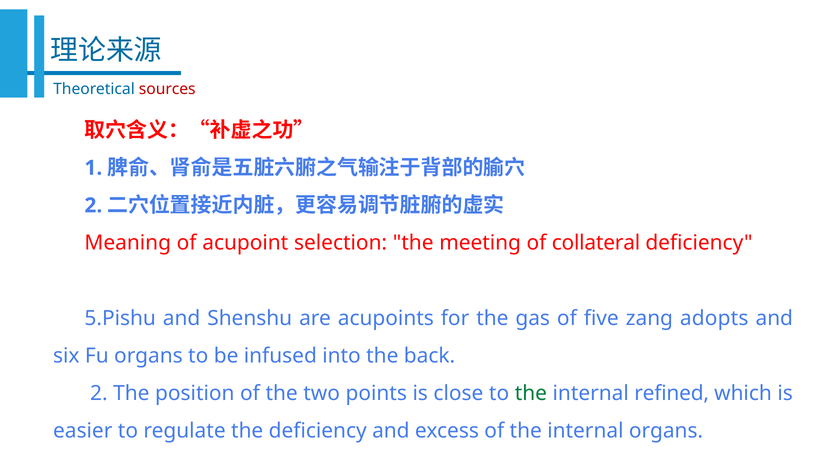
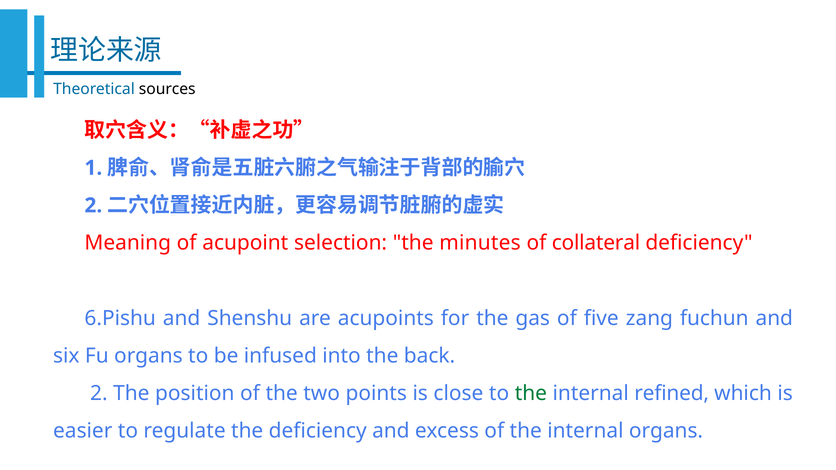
sources colour: red -> black
meeting: meeting -> minutes
5.Pishu: 5.Pishu -> 6.Pishu
adopts: adopts -> fuchun
